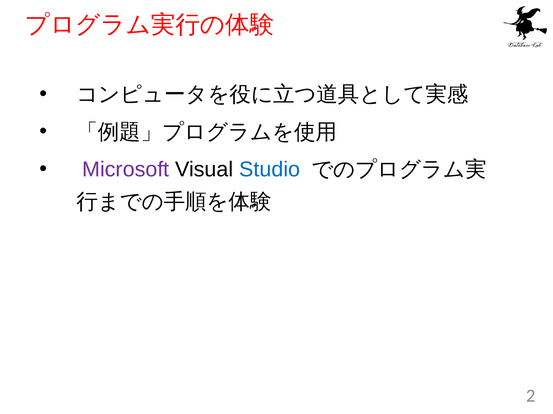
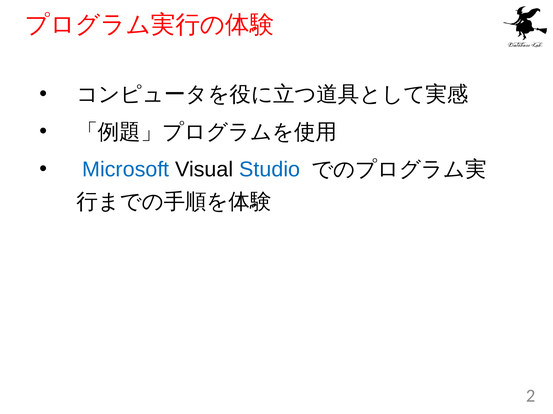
Microsoft colour: purple -> blue
